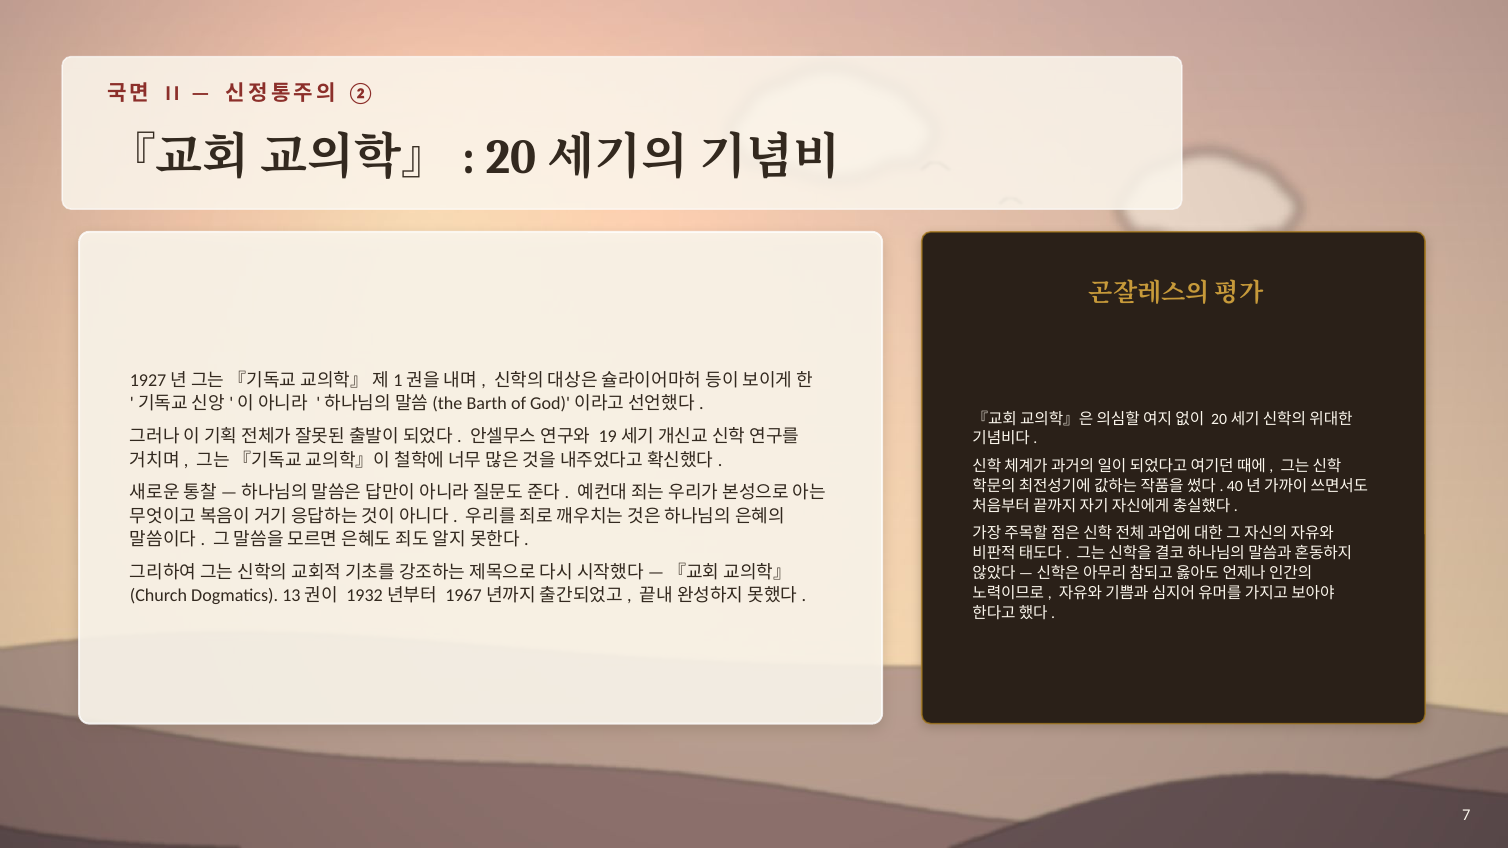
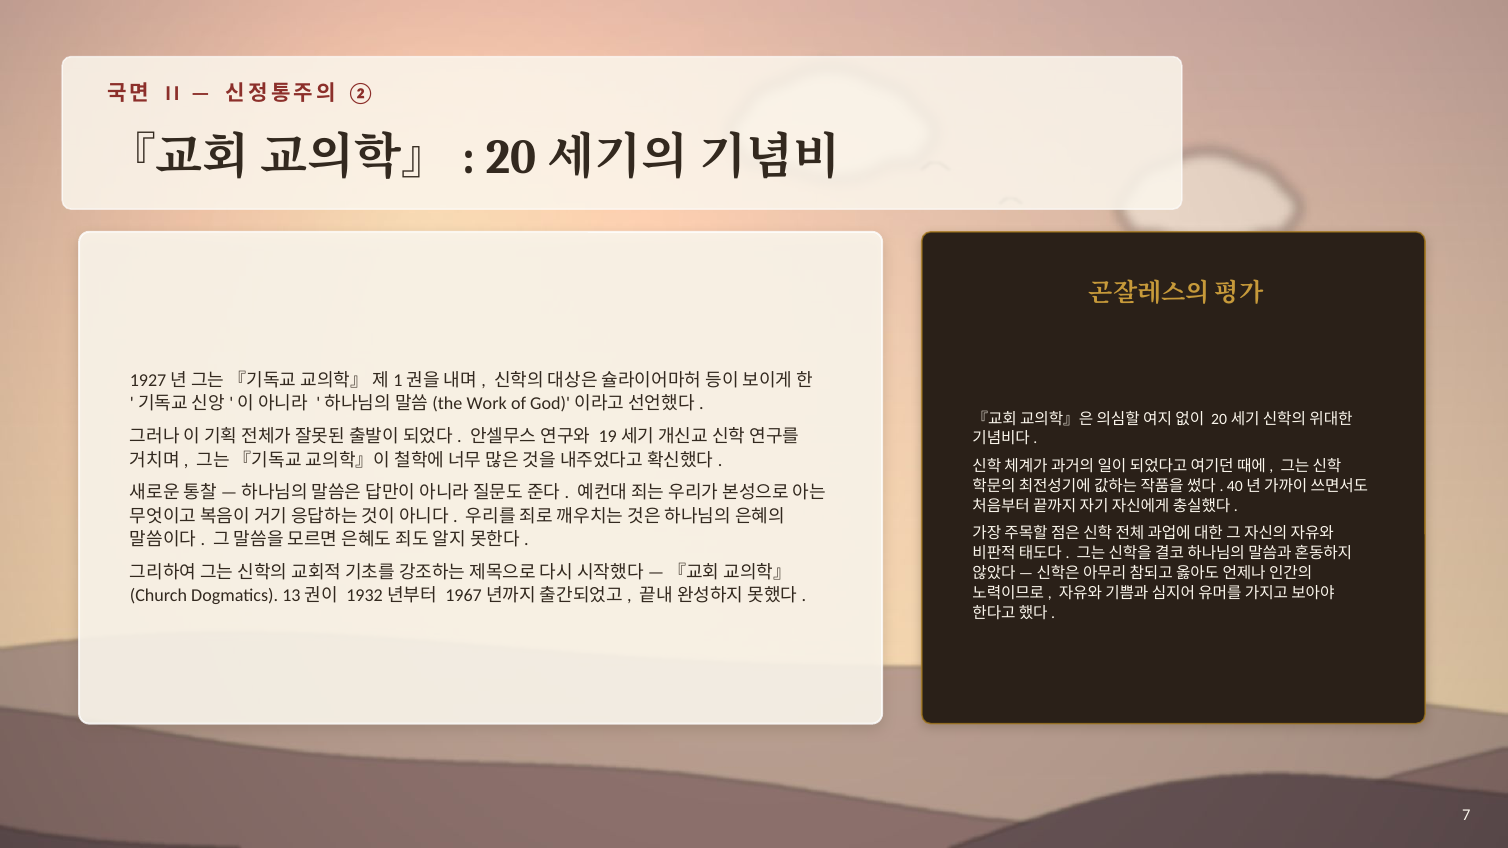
Barth: Barth -> Work
